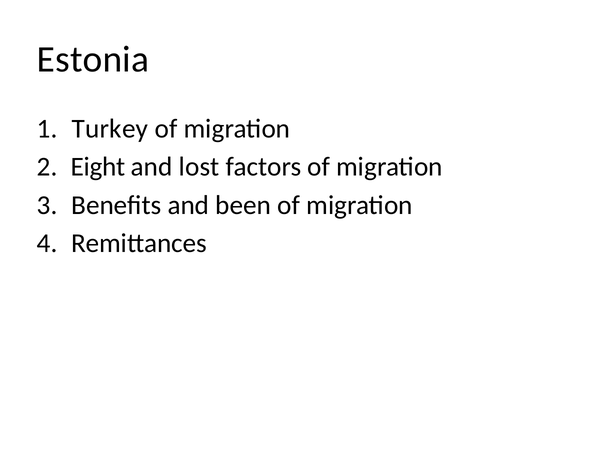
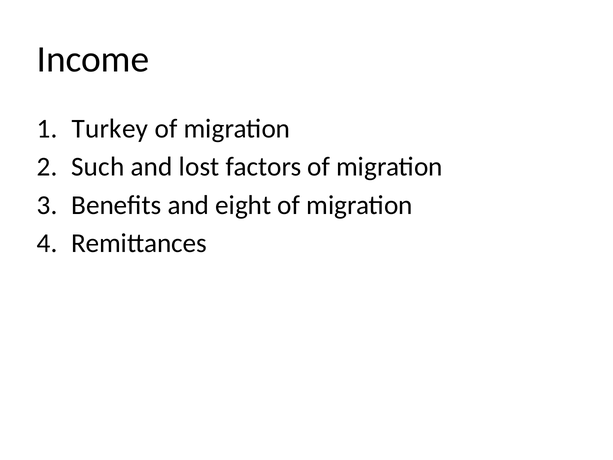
Estonia: Estonia -> Income
Eight: Eight -> Such
been: been -> eight
